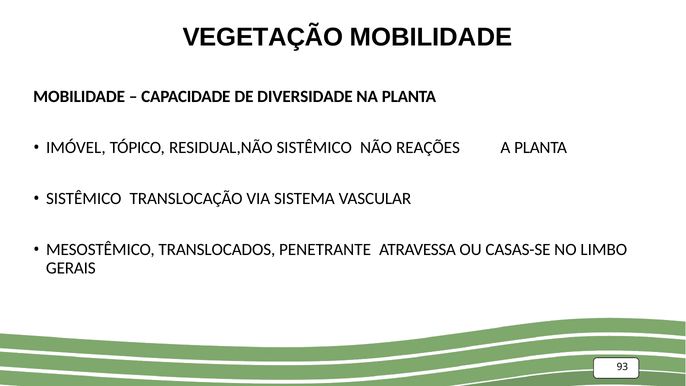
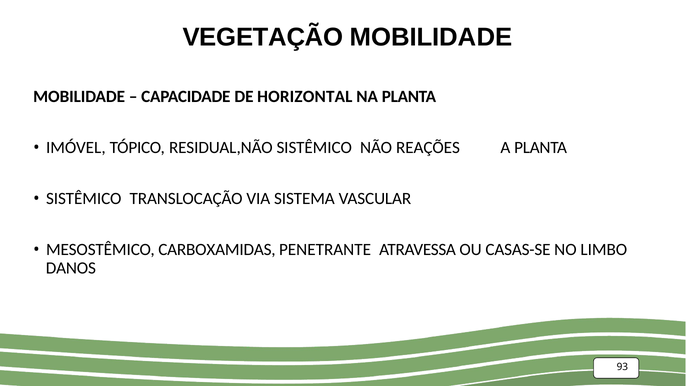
DIVERSIDADE: DIVERSIDADE -> HORIZONTAL
TRANSLOCADOS: TRANSLOCADOS -> CARBOXAMIDAS
GERAIS: GERAIS -> DANOS
